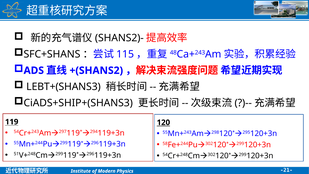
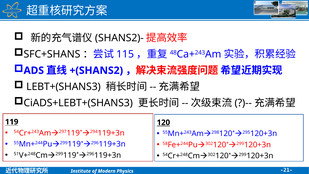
CiADS+SHIP+(SHANS3: CiADS+SHIP+(SHANS3 -> CiADS+LEBT+(SHANS3
